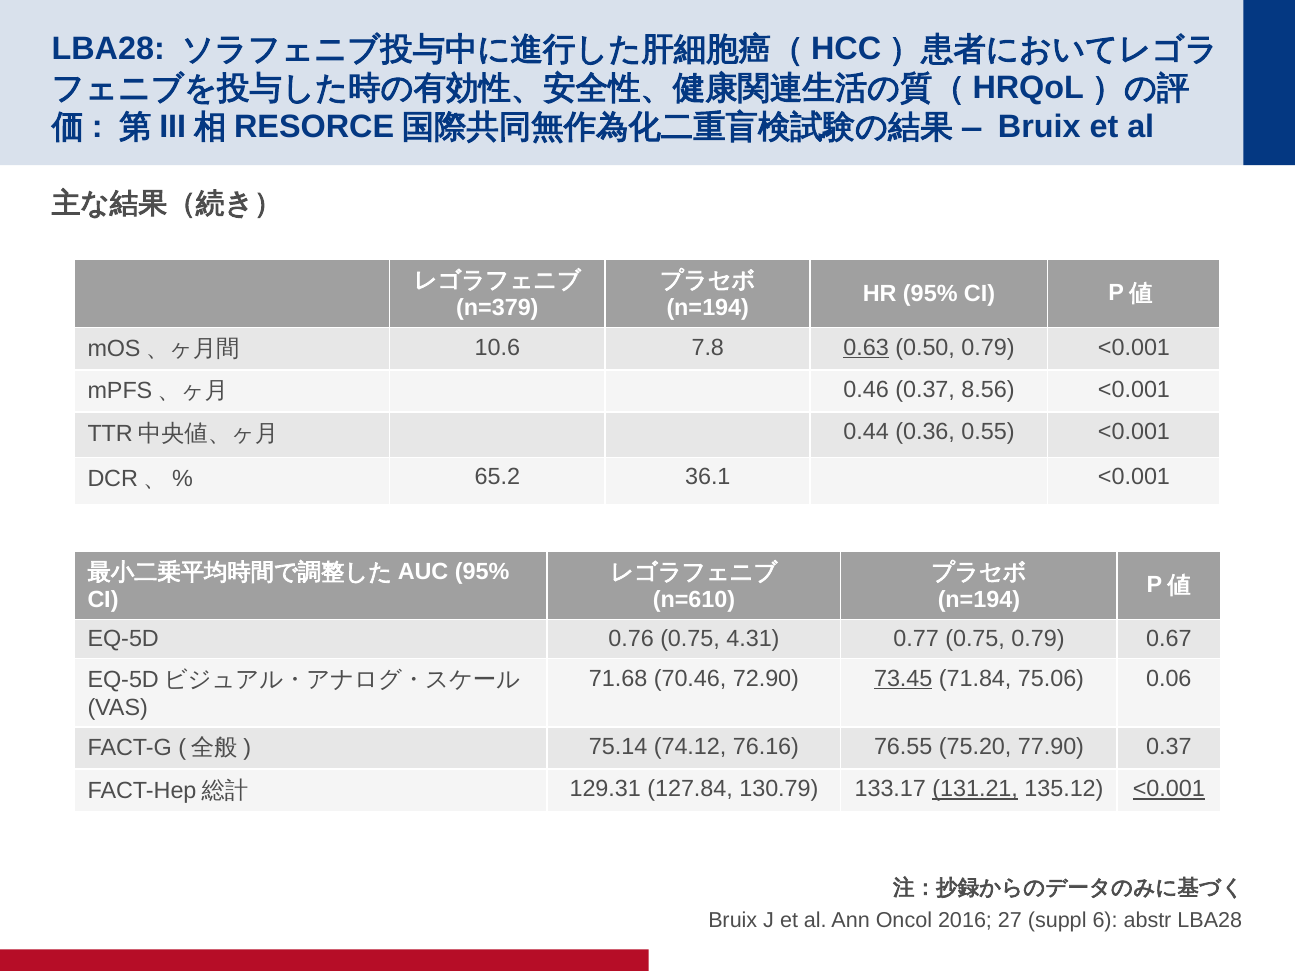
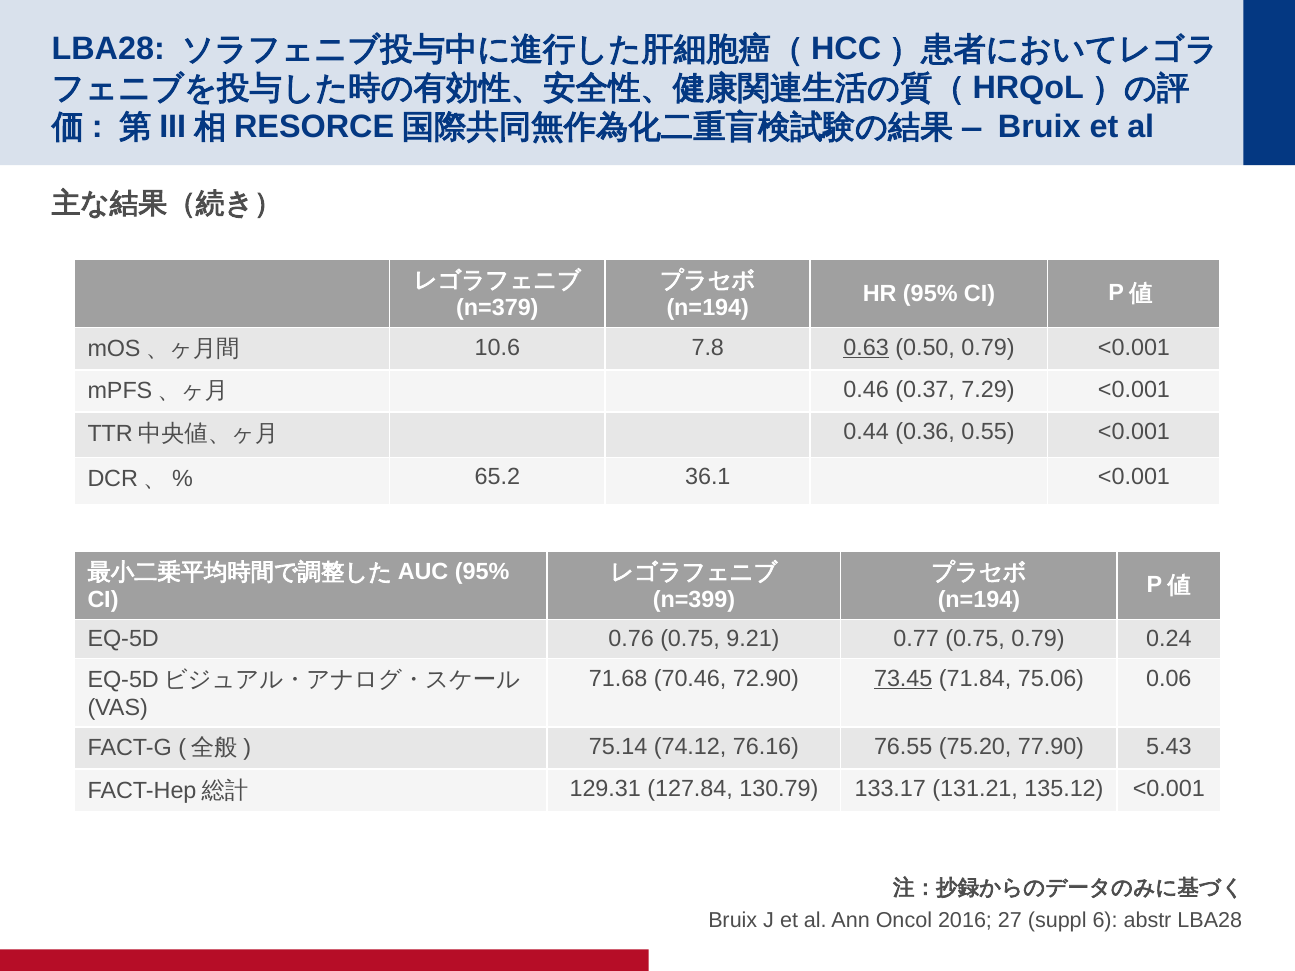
8.56: 8.56 -> 7.29
n=610: n=610 -> n=399
4.31: 4.31 -> 9.21
0.67: 0.67 -> 0.24
77.90 0.37: 0.37 -> 5.43
131.21 underline: present -> none
<0.001 at (1169, 789) underline: present -> none
